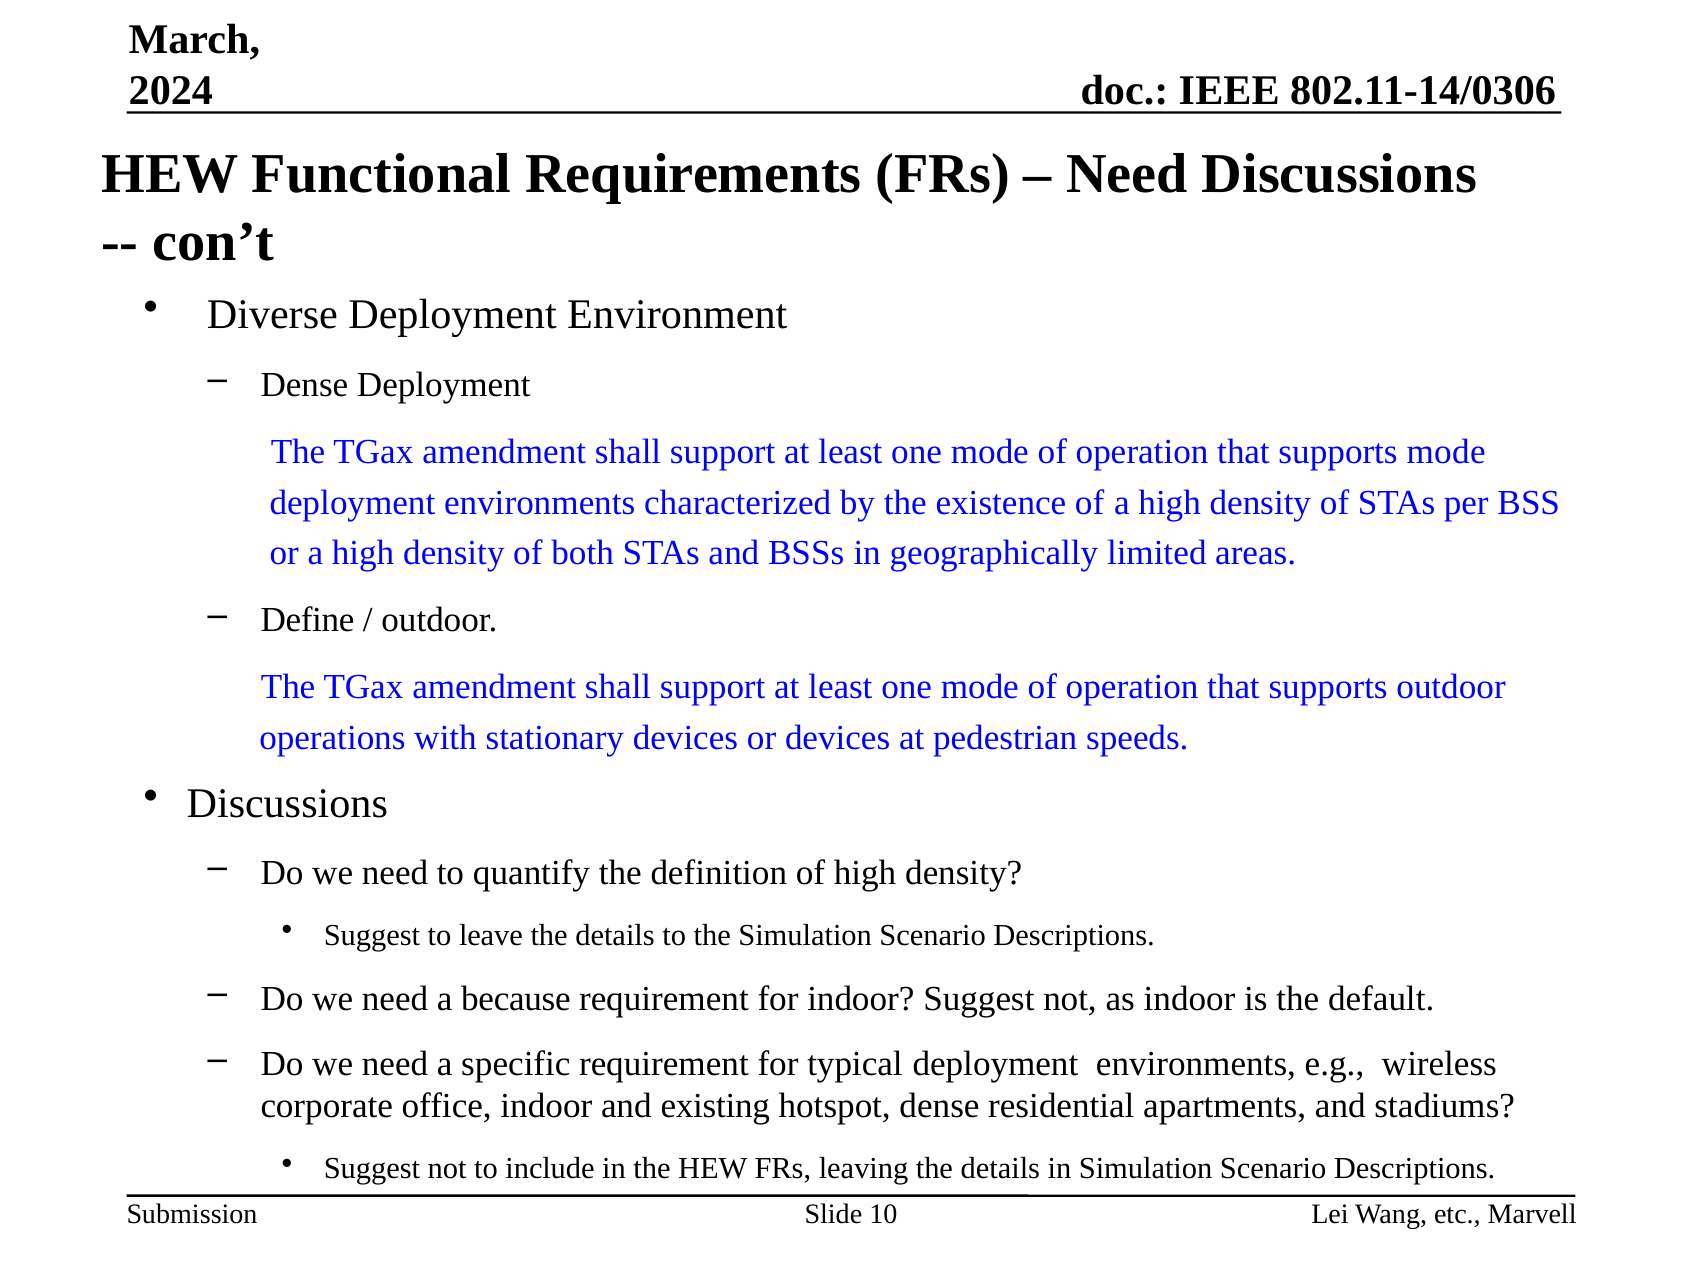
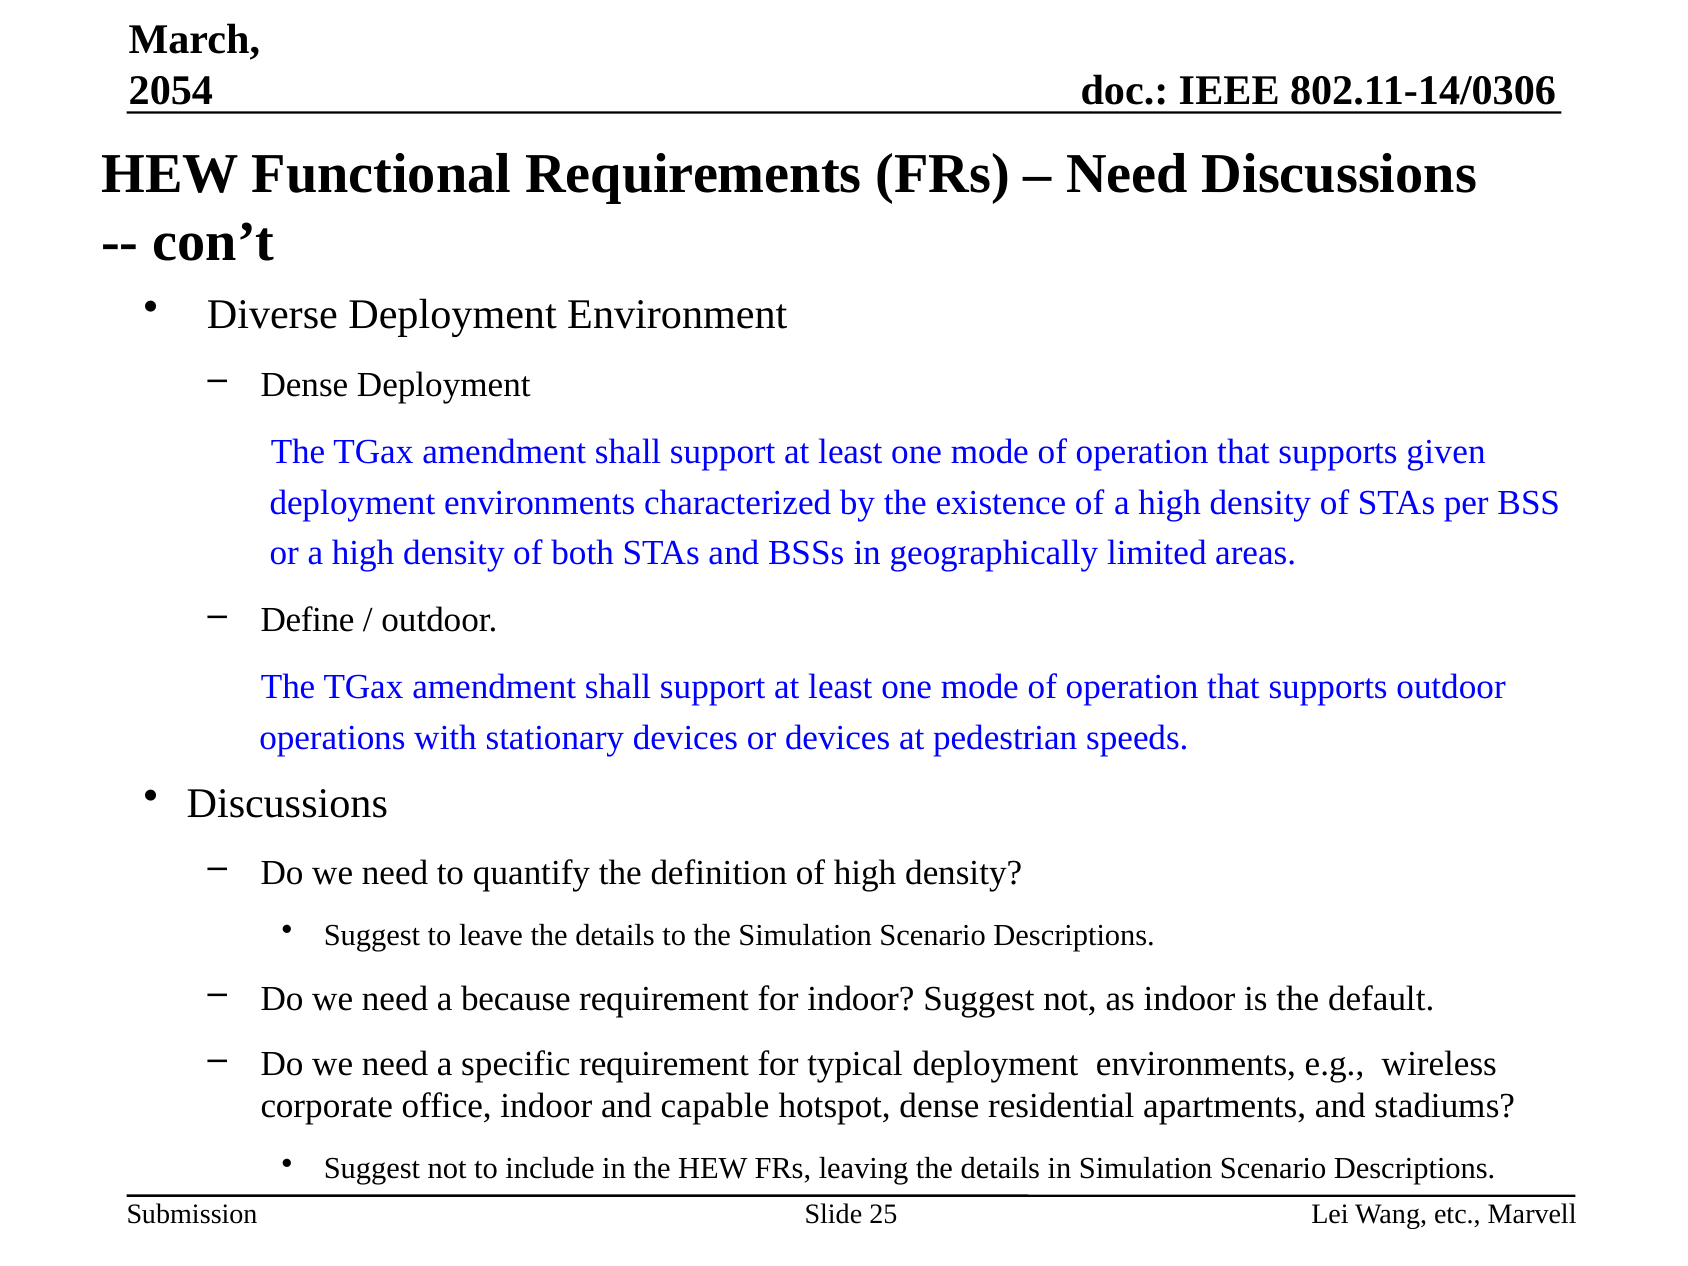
2024: 2024 -> 2054
supports mode: mode -> given
existing: existing -> capable
10: 10 -> 25
